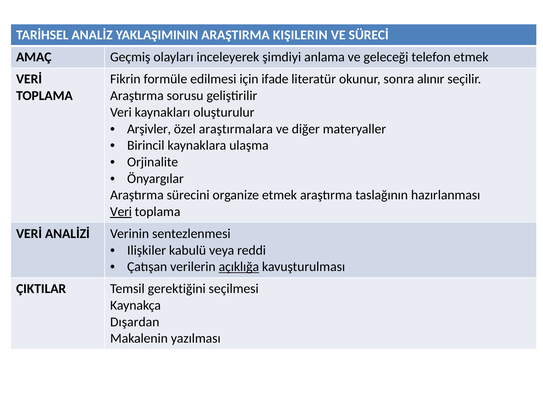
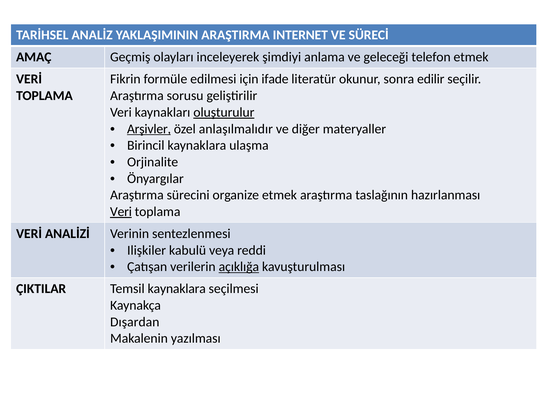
KIŞILERIN: KIŞILERIN -> INTERNET
alınır: alınır -> edilir
oluşturulur underline: none -> present
Arşivler underline: none -> present
araştırmalara: araştırmalara -> anlaşılmalıdır
Temsil gerektiğini: gerektiğini -> kaynaklara
